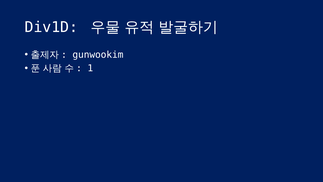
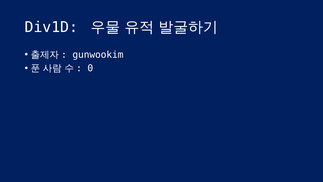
1: 1 -> 0
